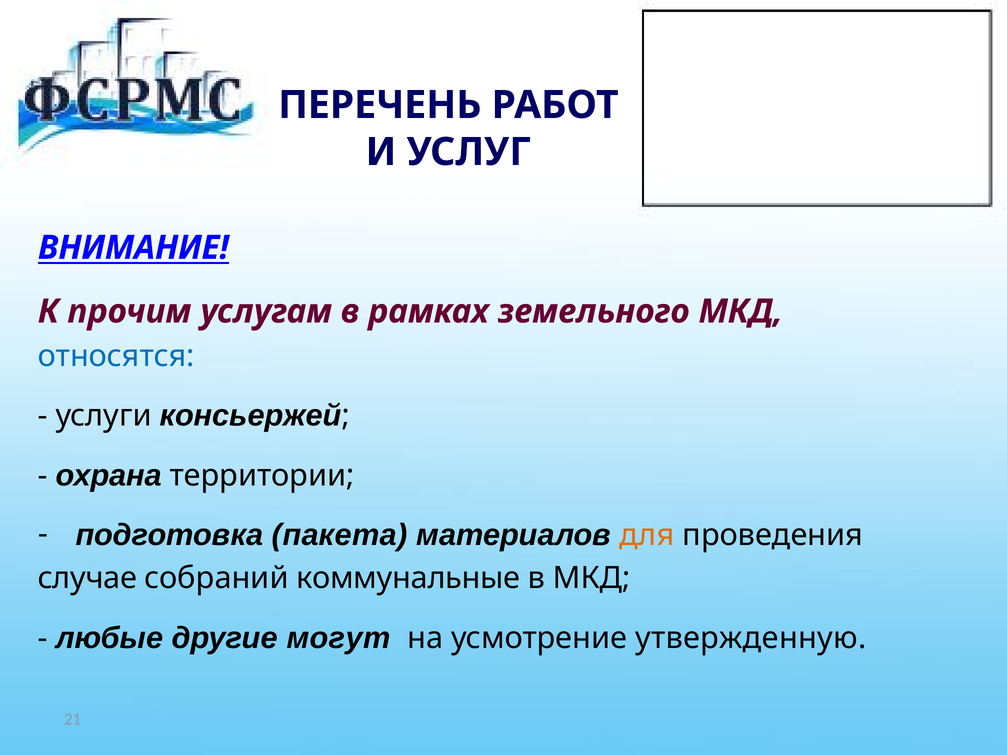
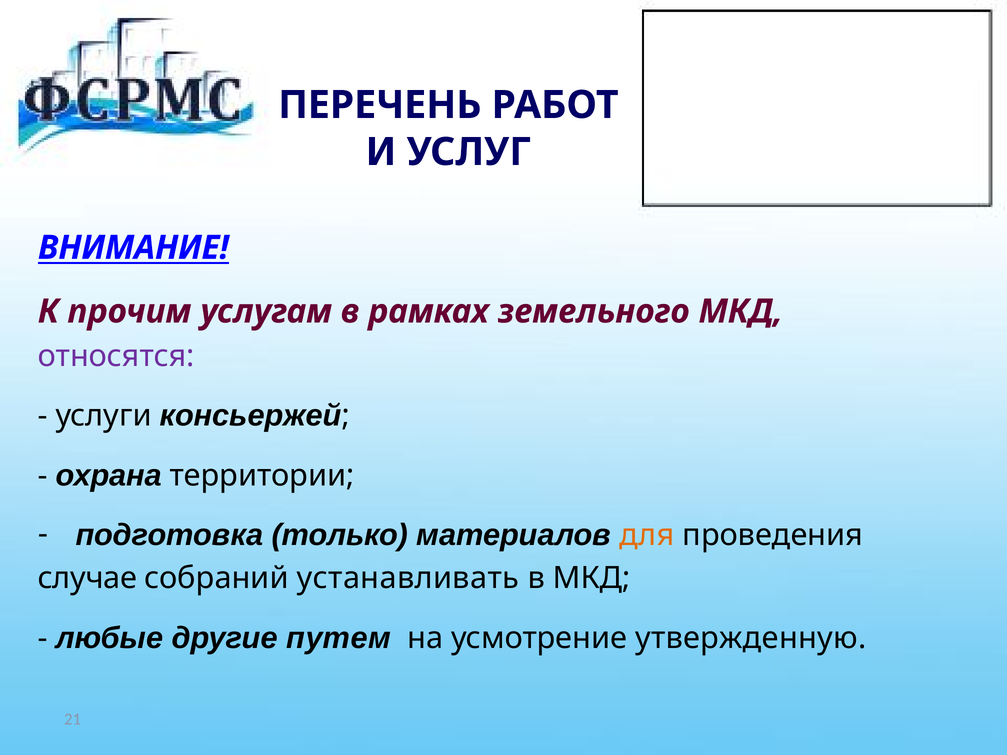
относятся colour: blue -> purple
пакета: пакета -> только
коммунальные: коммунальные -> устанавливать
могут: могут -> путем
